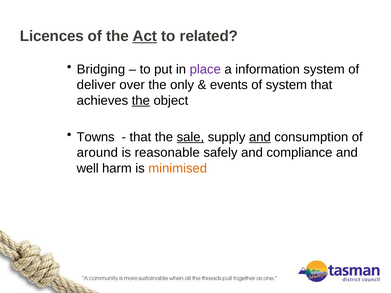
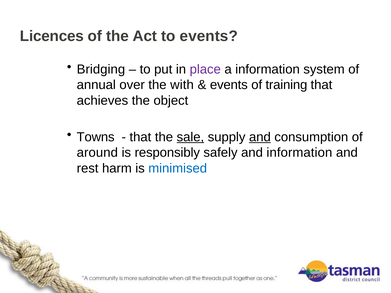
Act underline: present -> none
to related: related -> events
deliver: deliver -> annual
only: only -> with
of system: system -> training
the at (141, 101) underline: present -> none
reasonable: reasonable -> responsibly
and compliance: compliance -> information
well: well -> rest
minimised colour: orange -> blue
